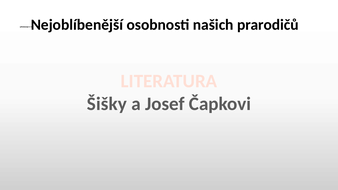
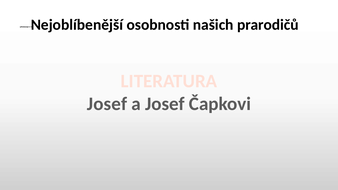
Šišky at (107, 104): Šišky -> Josef
